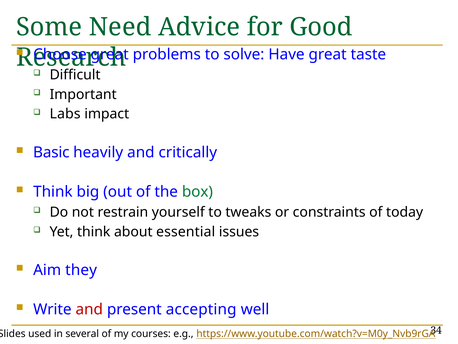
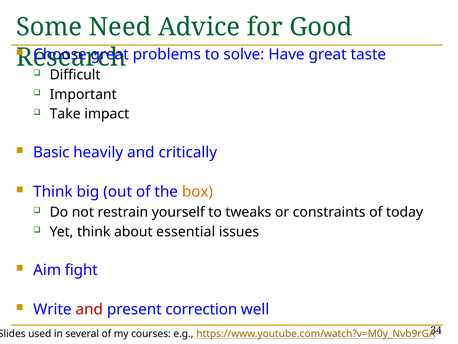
Labs: Labs -> Take
box colour: green -> orange
they: they -> fight
accepting: accepting -> correction
